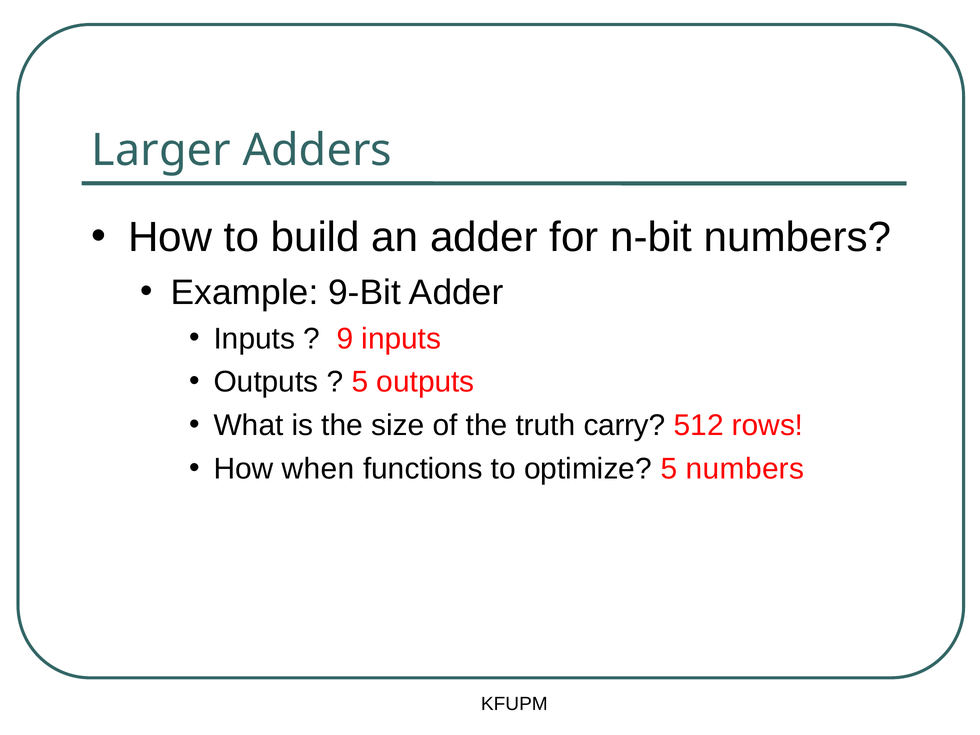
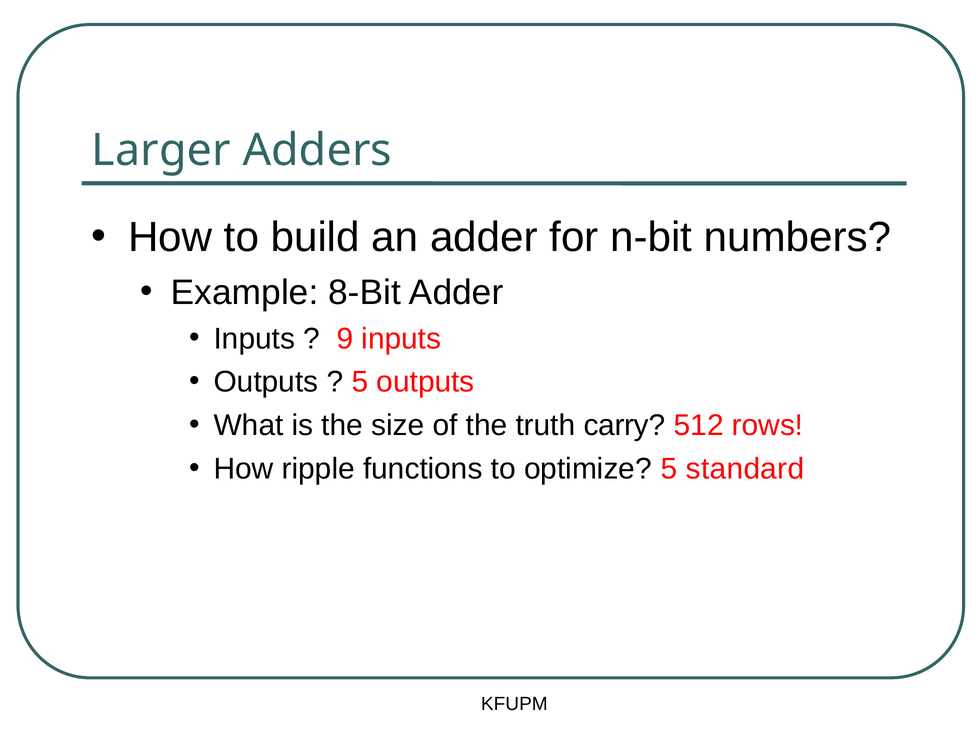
9-Bit: 9-Bit -> 8-Bit
when: when -> ripple
5 numbers: numbers -> standard
